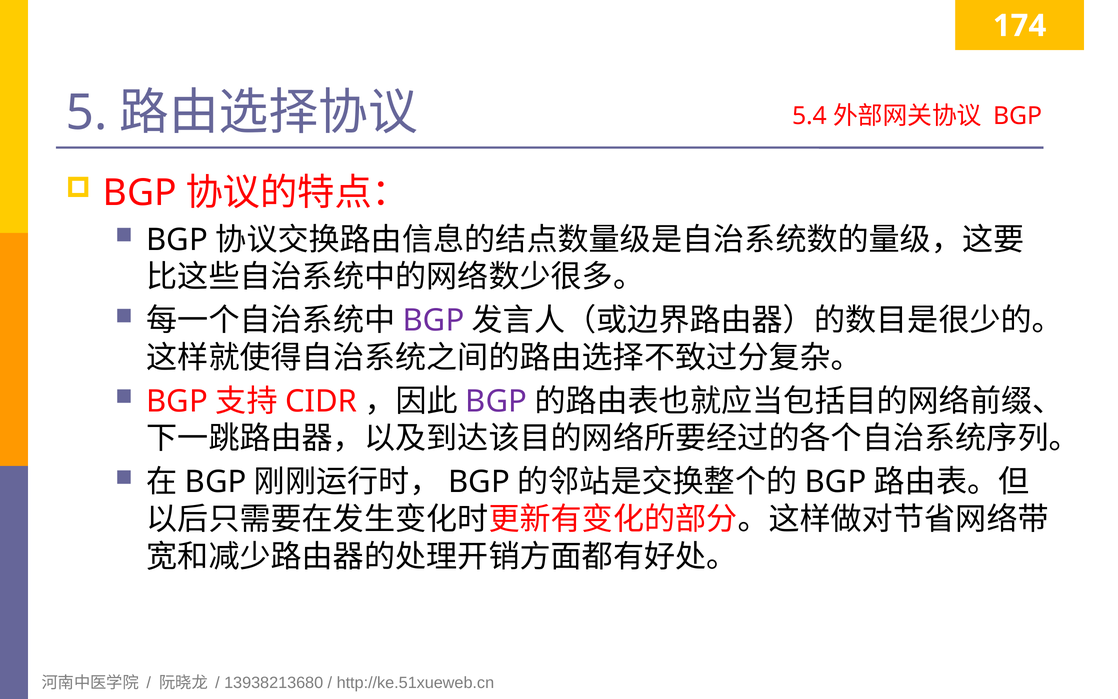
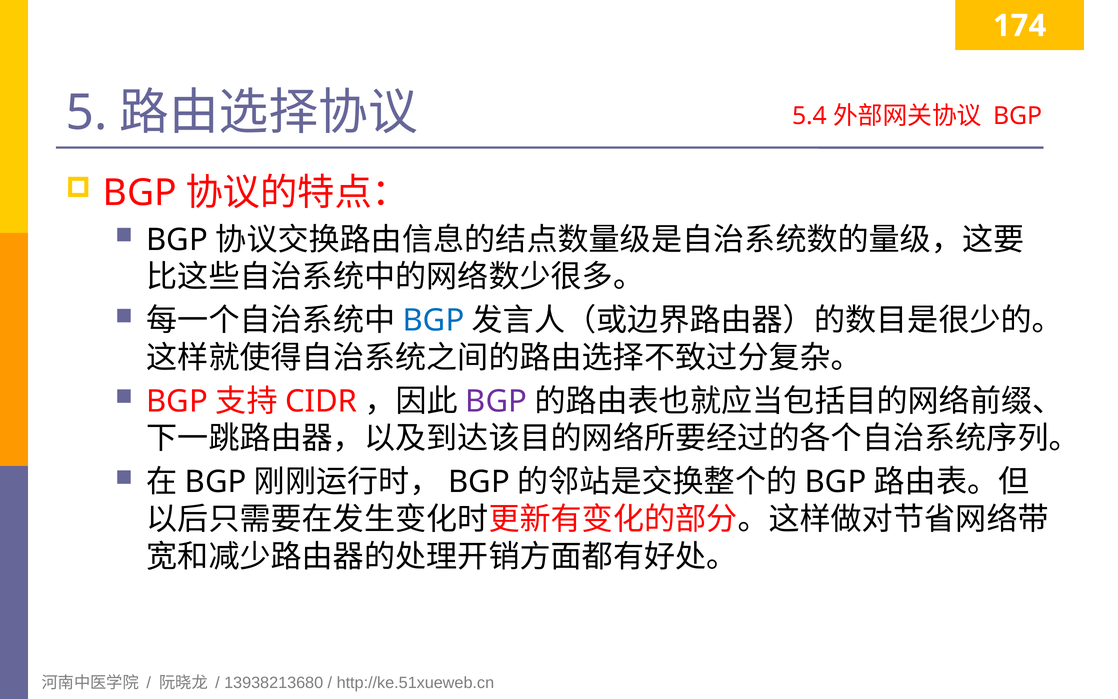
BGP at (434, 321) colour: purple -> blue
